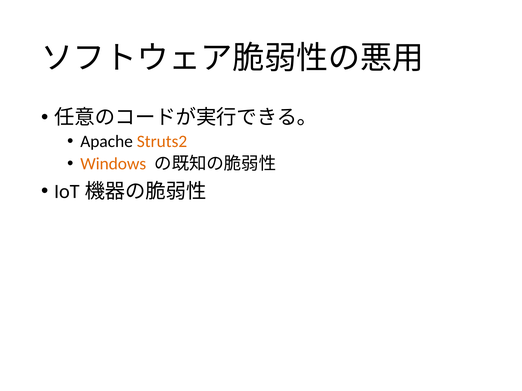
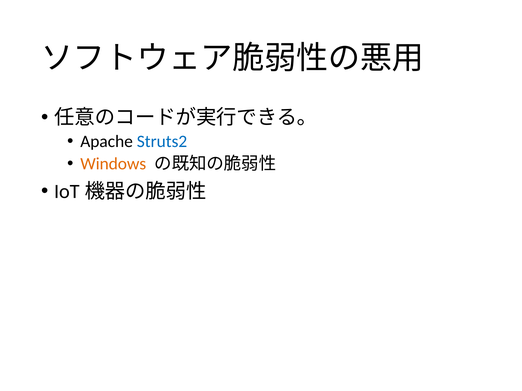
Struts2 colour: orange -> blue
